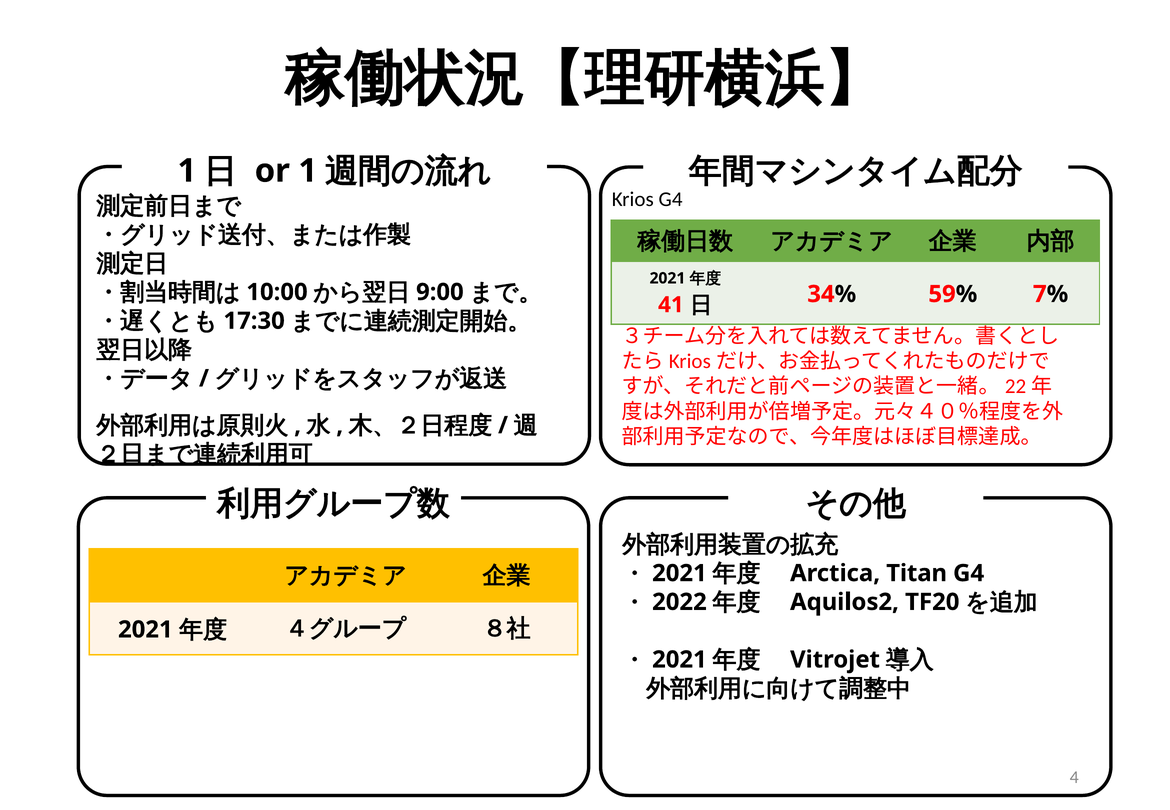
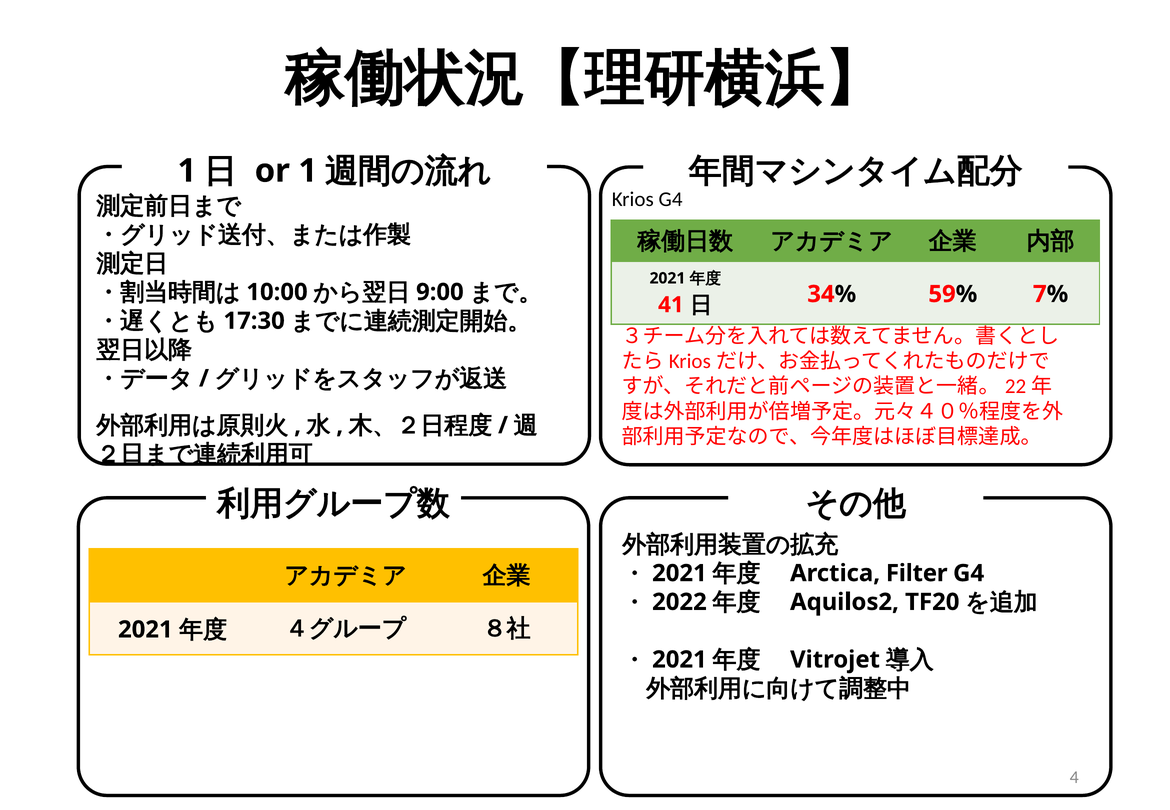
Titan: Titan -> Filter
